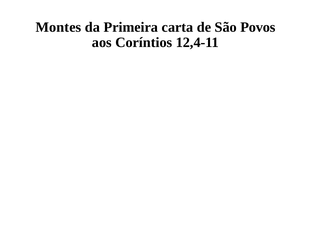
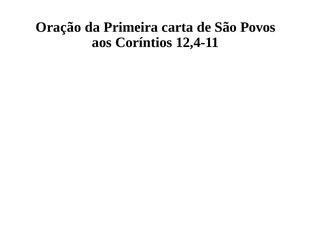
Montes: Montes -> Oração
